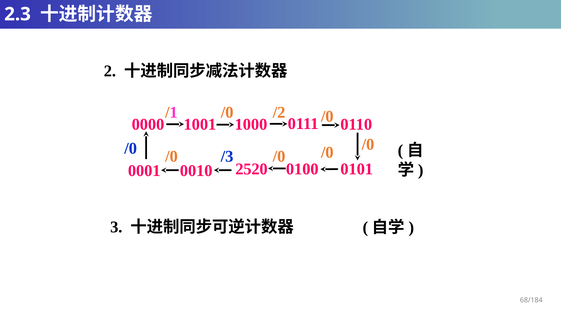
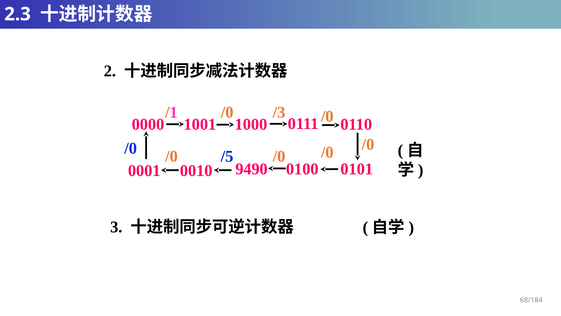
/2: /2 -> /3
/3: /3 -> /5
2520: 2520 -> 9490
